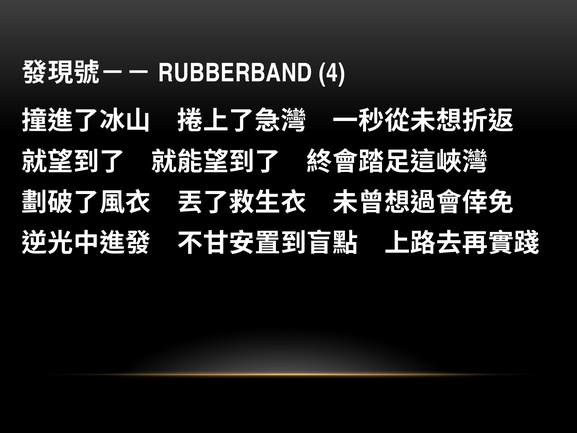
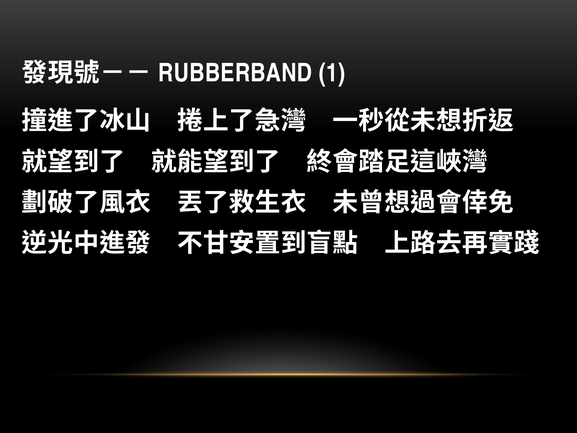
4: 4 -> 1
